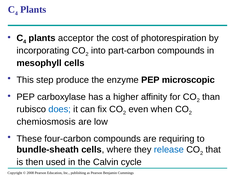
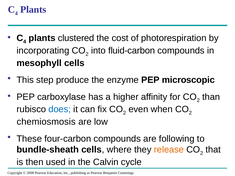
acceptor: acceptor -> clustered
part-carbon: part-carbon -> fluid-carbon
requiring: requiring -> following
release colour: blue -> orange
